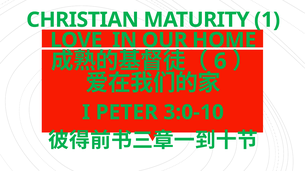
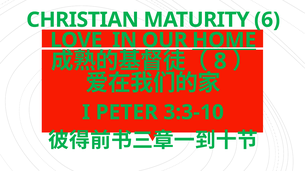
1: 1 -> 6
HOME underline: none -> present
6: 6 -> 8
3:0-10: 3:0-10 -> 3:3-10
